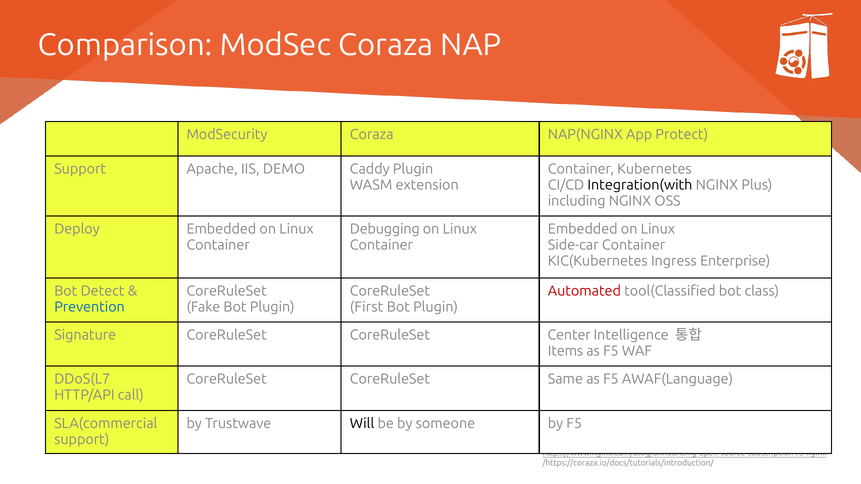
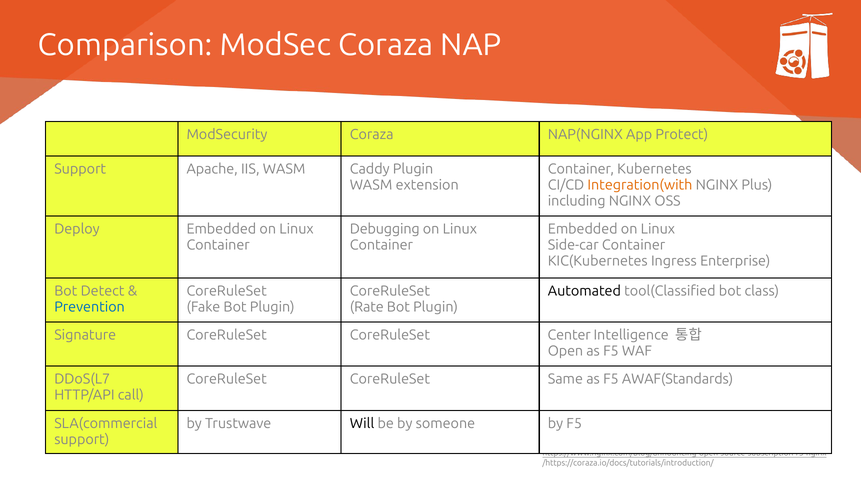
IIS DEMO: DEMO -> WASM
Integration(with colour: black -> orange
Automated colour: red -> black
First: First -> Rate
Items: Items -> Open
AWAF(Language: AWAF(Language -> AWAF(Standards
